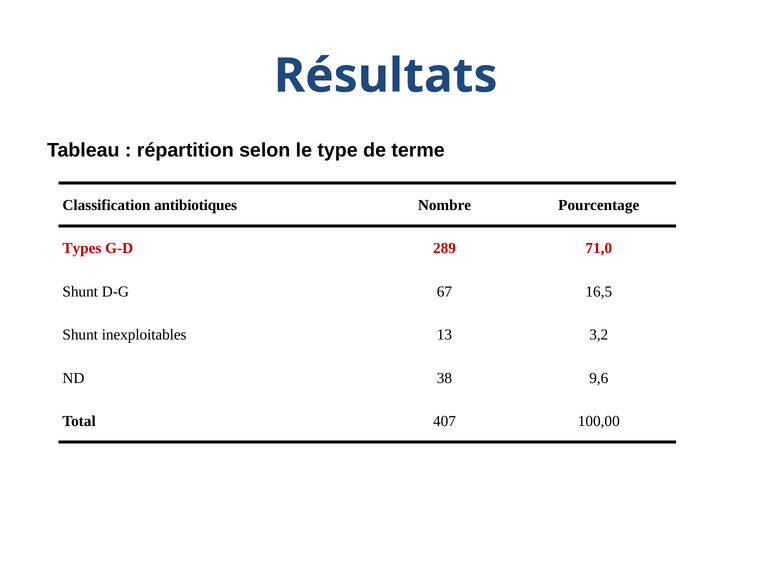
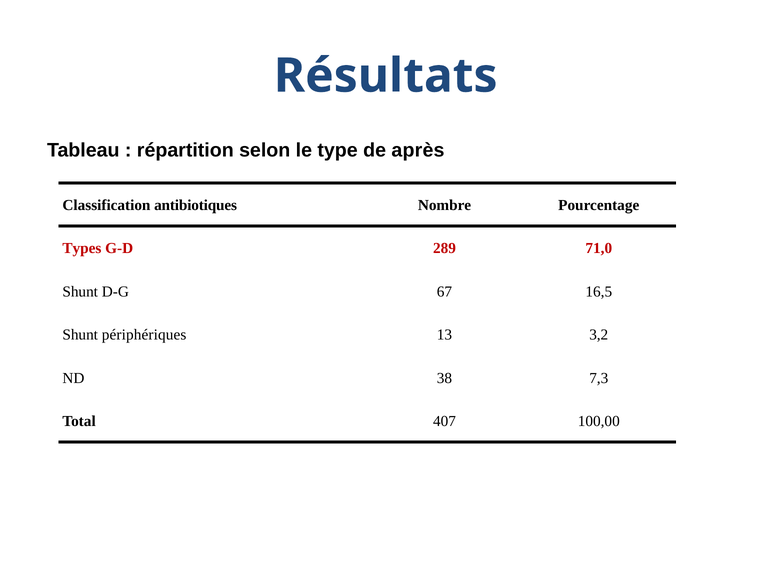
terme: terme -> après
inexploitables: inexploitables -> périphériques
9,6: 9,6 -> 7,3
